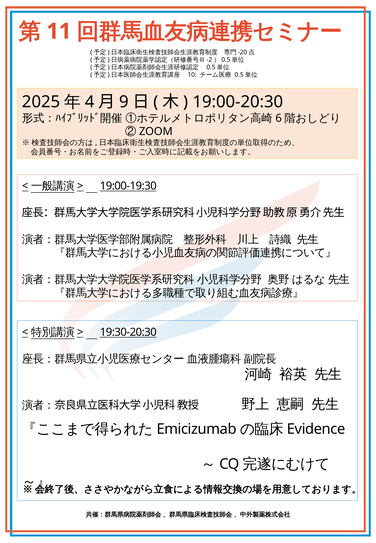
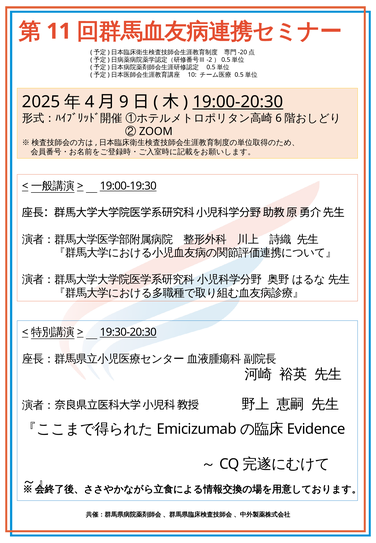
19:00-20:30 underline: none -> present
